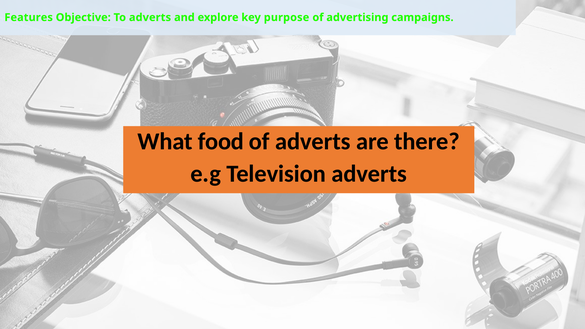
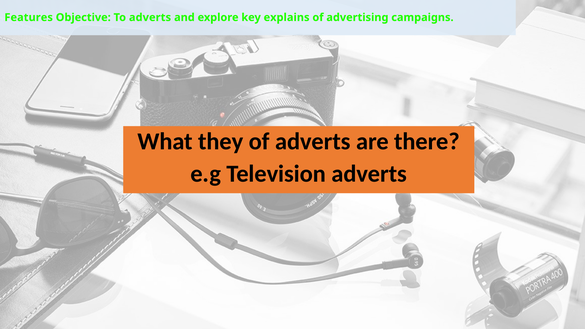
purpose: purpose -> explains
food: food -> they
